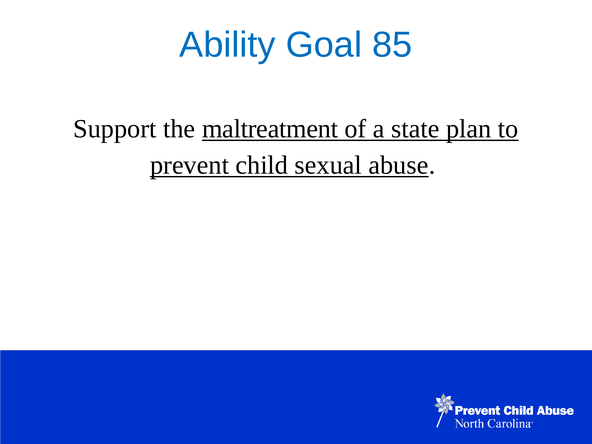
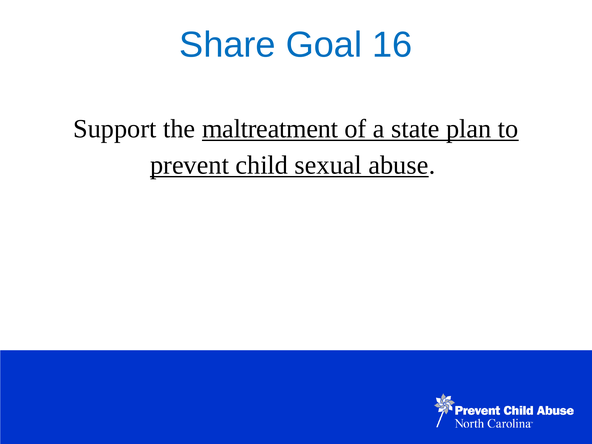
Ability: Ability -> Share
85: 85 -> 16
